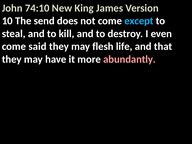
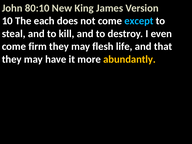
74:10: 74:10 -> 80:10
send: send -> each
said: said -> firm
abundantly colour: pink -> yellow
